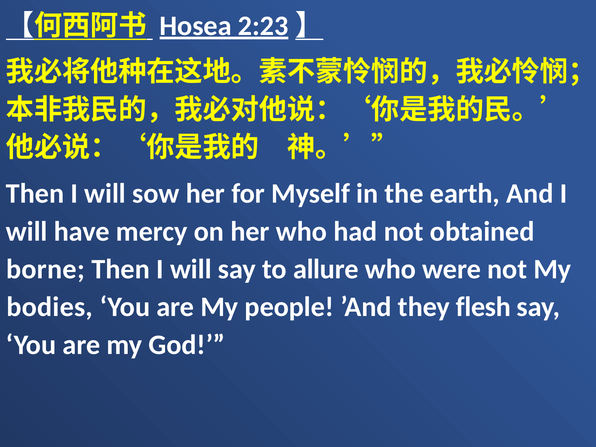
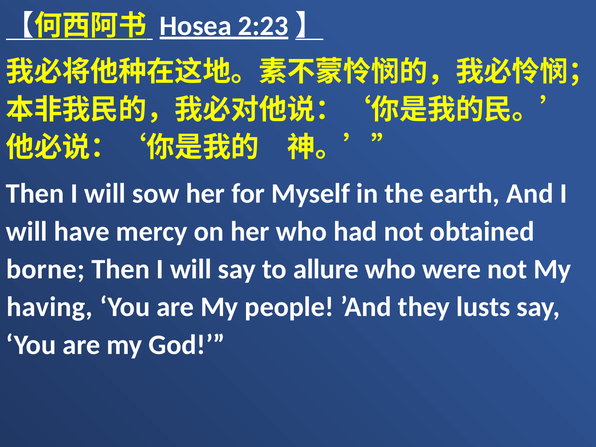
bodies: bodies -> having
flesh: flesh -> lusts
